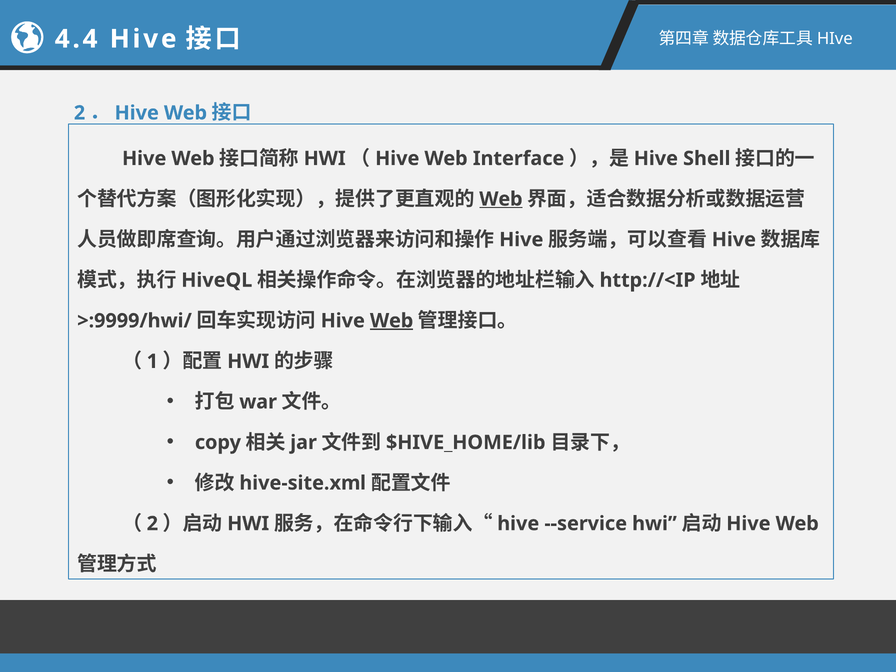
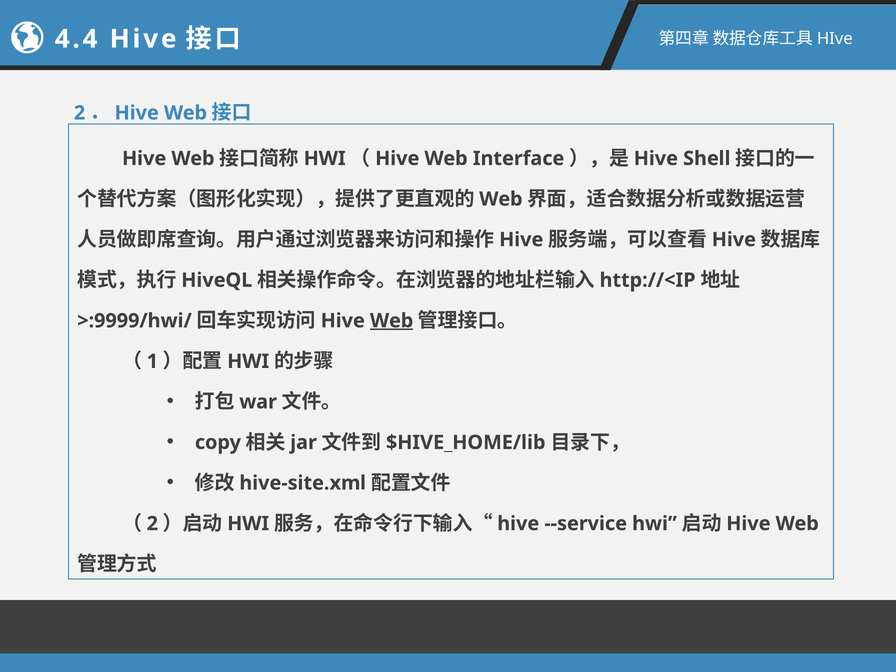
Web at (501, 199) underline: present -> none
